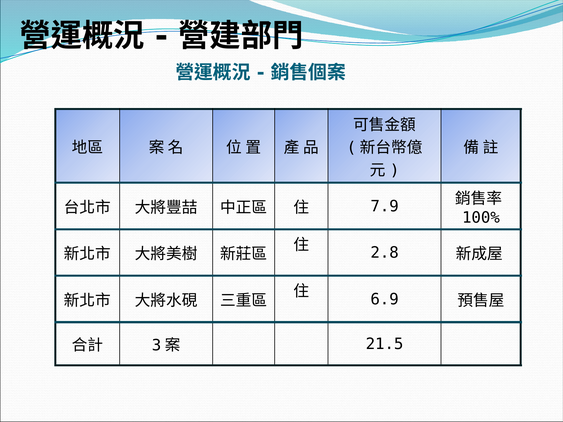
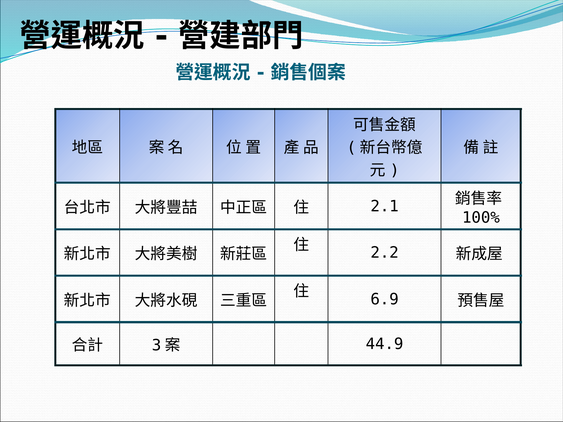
7.9: 7.9 -> 2.1
2.8: 2.8 -> 2.2
21.5: 21.5 -> 44.9
